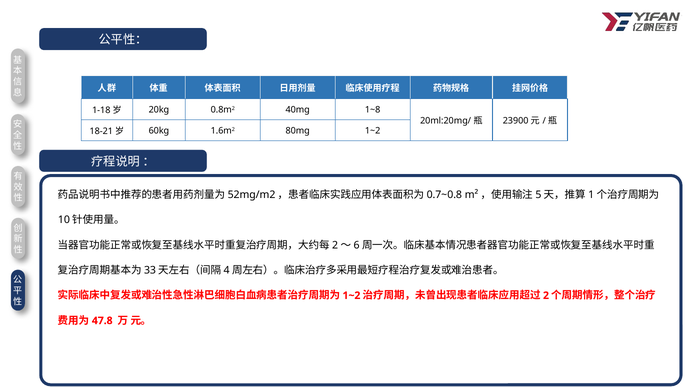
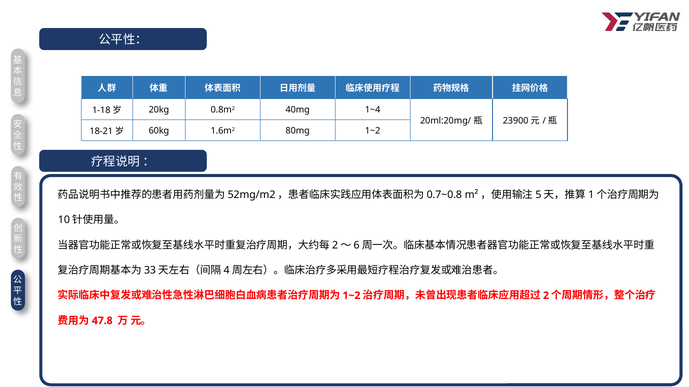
1~8: 1~8 -> 1~4
